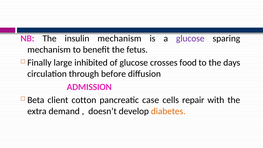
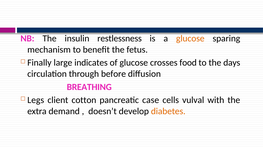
insulin mechanism: mechanism -> restlessness
glucose at (190, 38) colour: purple -> orange
inhibited: inhibited -> indicates
ADMISSION: ADMISSION -> BREATHING
Beta: Beta -> Legs
repair: repair -> vulval
